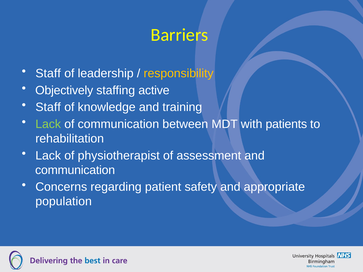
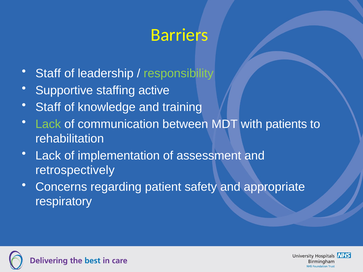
responsibility colour: yellow -> light green
Objectively: Objectively -> Supportive
physiotherapist: physiotherapist -> implementation
communication at (75, 170): communication -> retrospectively
population: population -> respiratory
